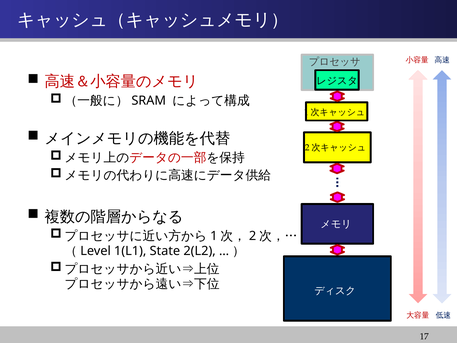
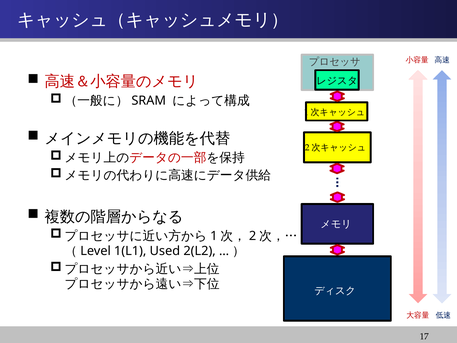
State: State -> Used
